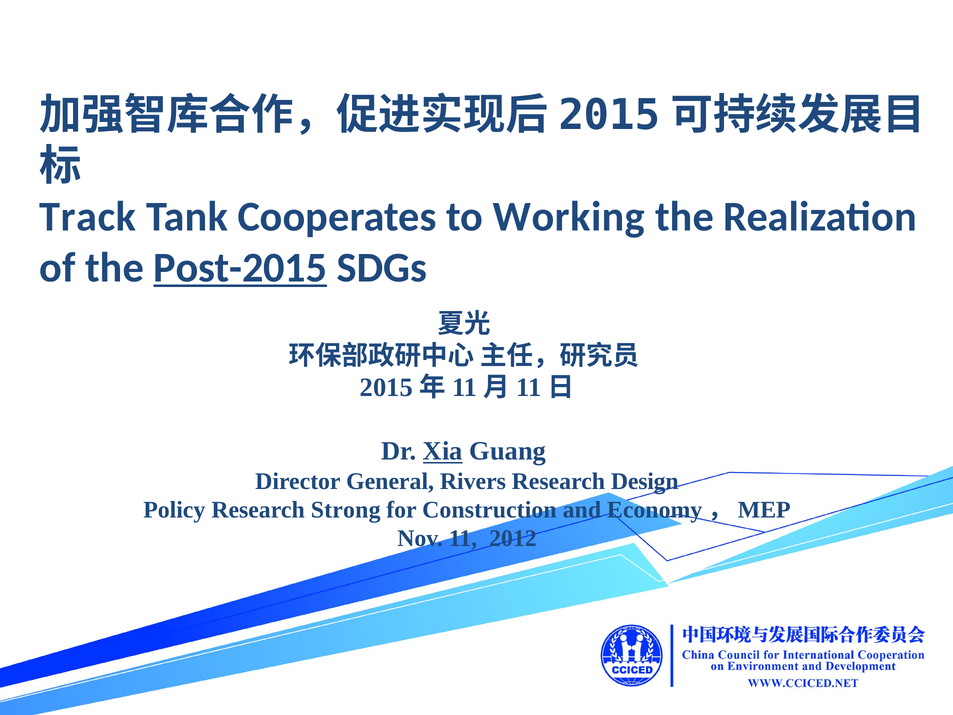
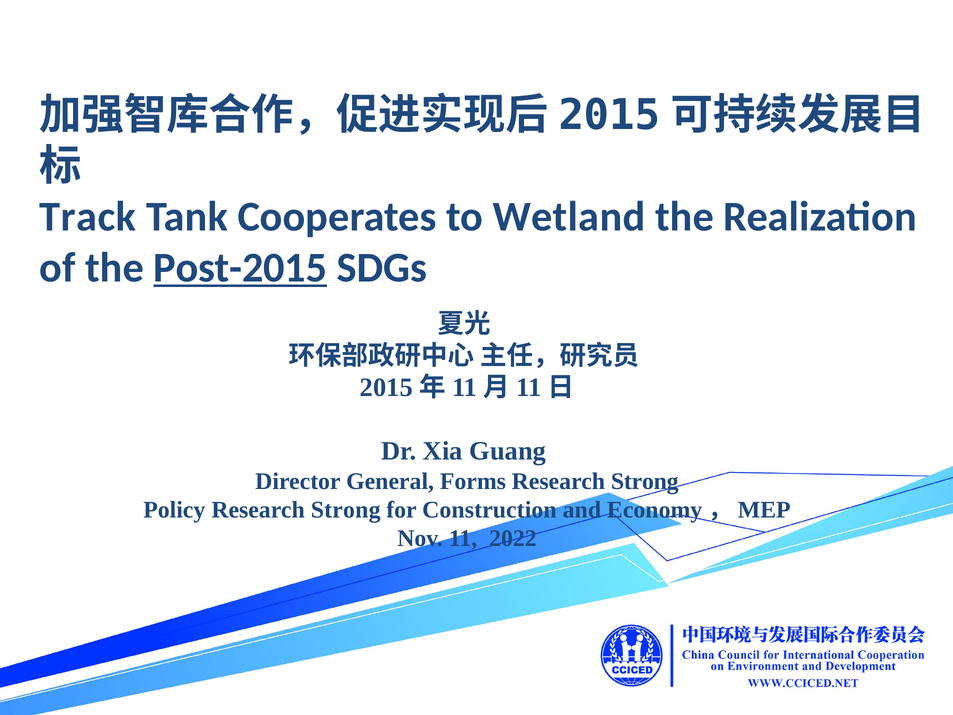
Working: Working -> Wetland
Xia underline: present -> none
Rivers: Rivers -> Forms
Design at (645, 481): Design -> Strong
2012: 2012 -> 2022
